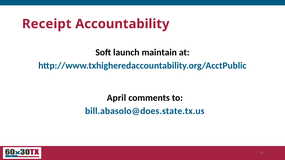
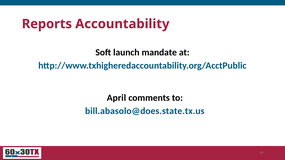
Receipt: Receipt -> Reports
maintain: maintain -> mandate
